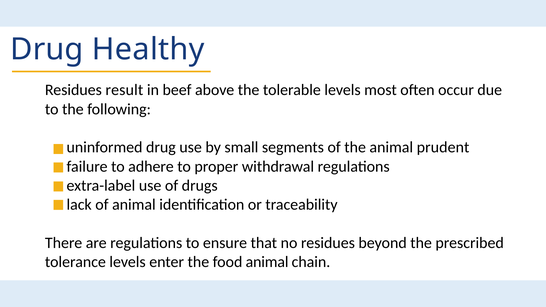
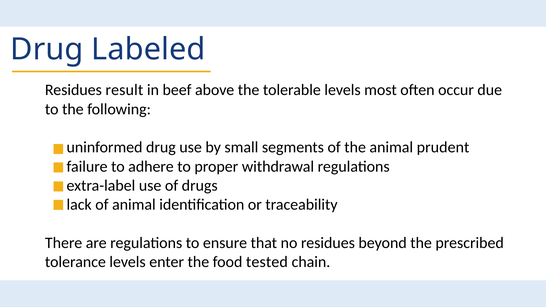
Healthy: Healthy -> Labeled
food animal: animal -> tested
